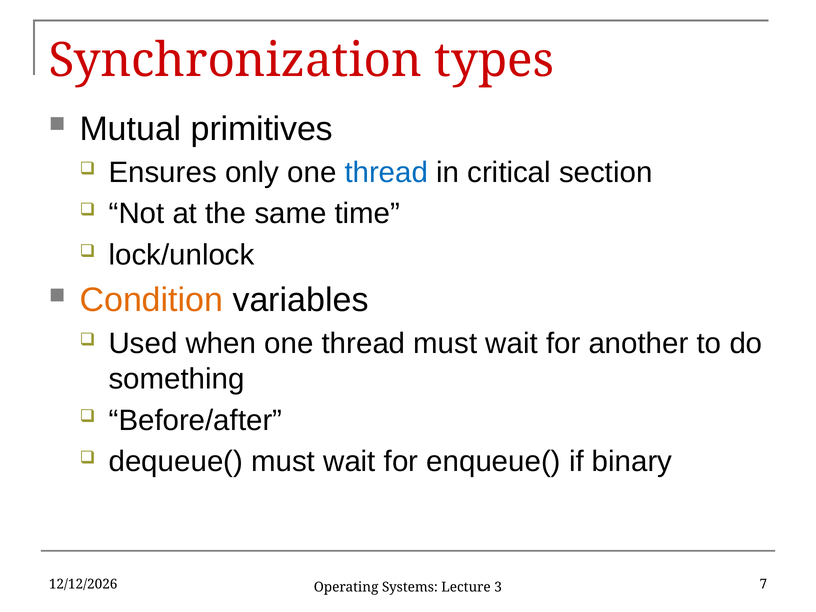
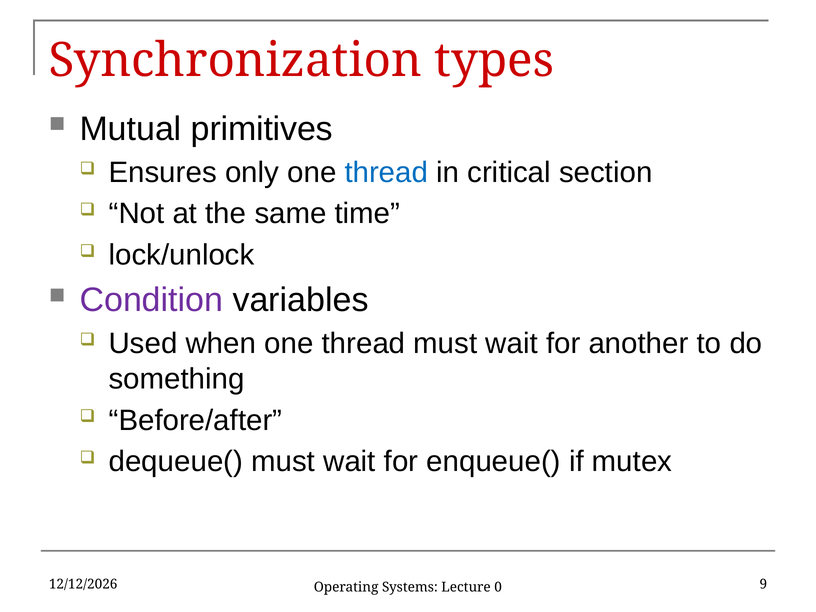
Condition colour: orange -> purple
binary: binary -> mutex
7: 7 -> 9
3: 3 -> 0
